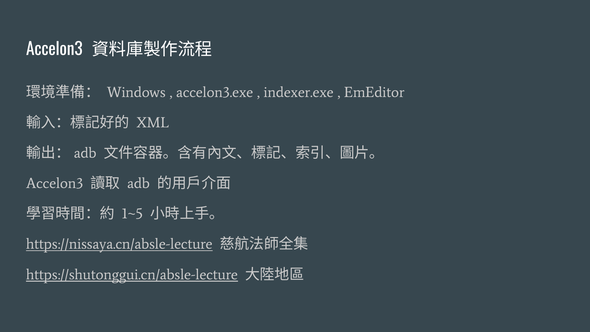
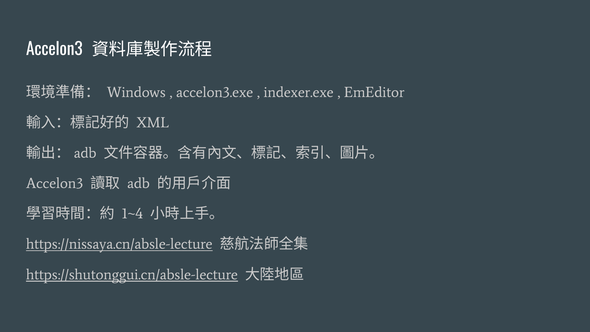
1~5: 1~5 -> 1~4
